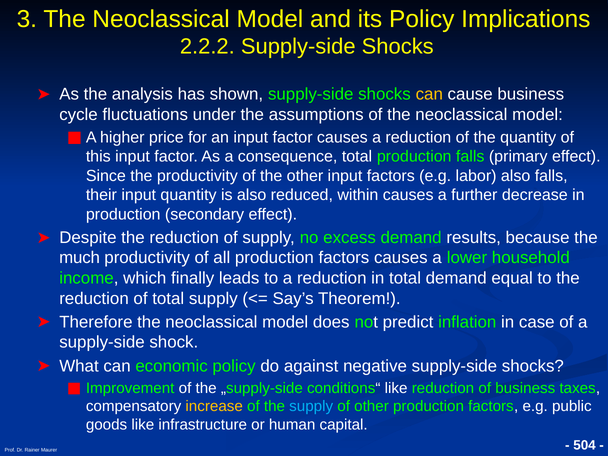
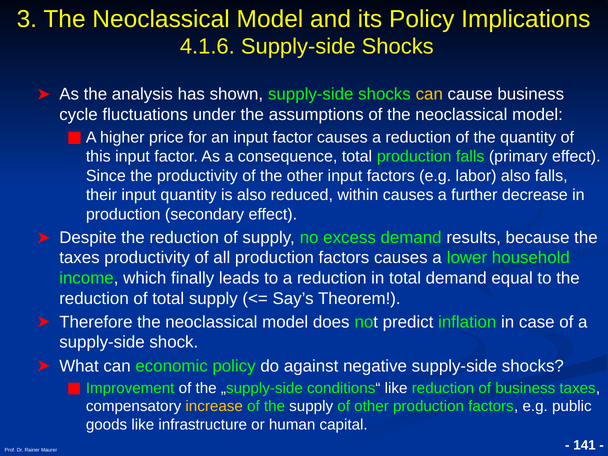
2.2.2: 2.2.2 -> 4.1.6
much at (80, 258): much -> taxes
supply at (311, 406) colour: light blue -> white
504: 504 -> 141
